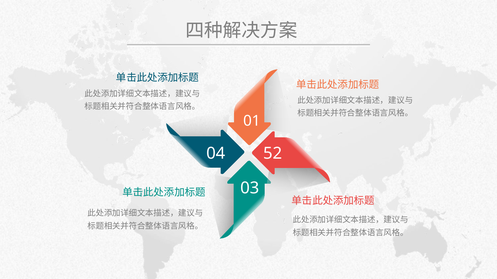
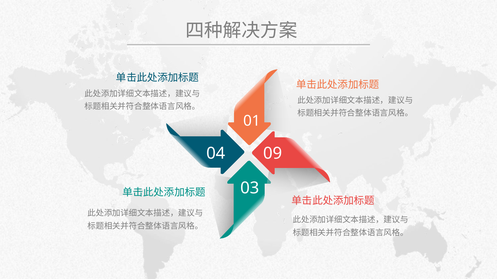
52: 52 -> 09
